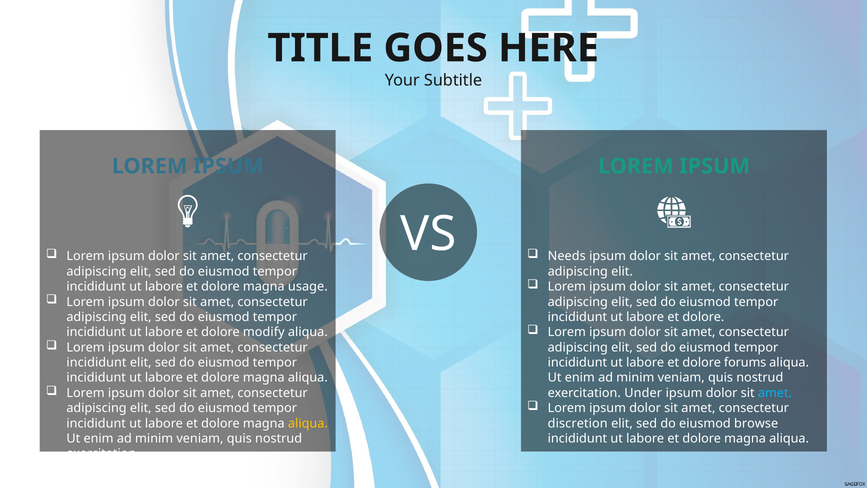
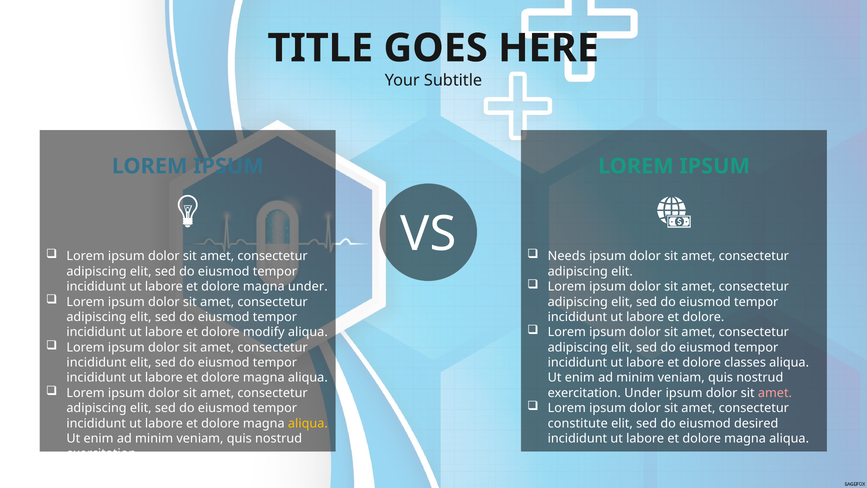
magna usage: usage -> under
forums: forums -> classes
amet at (775, 393) colour: light blue -> pink
discretion: discretion -> constitute
browse: browse -> desired
